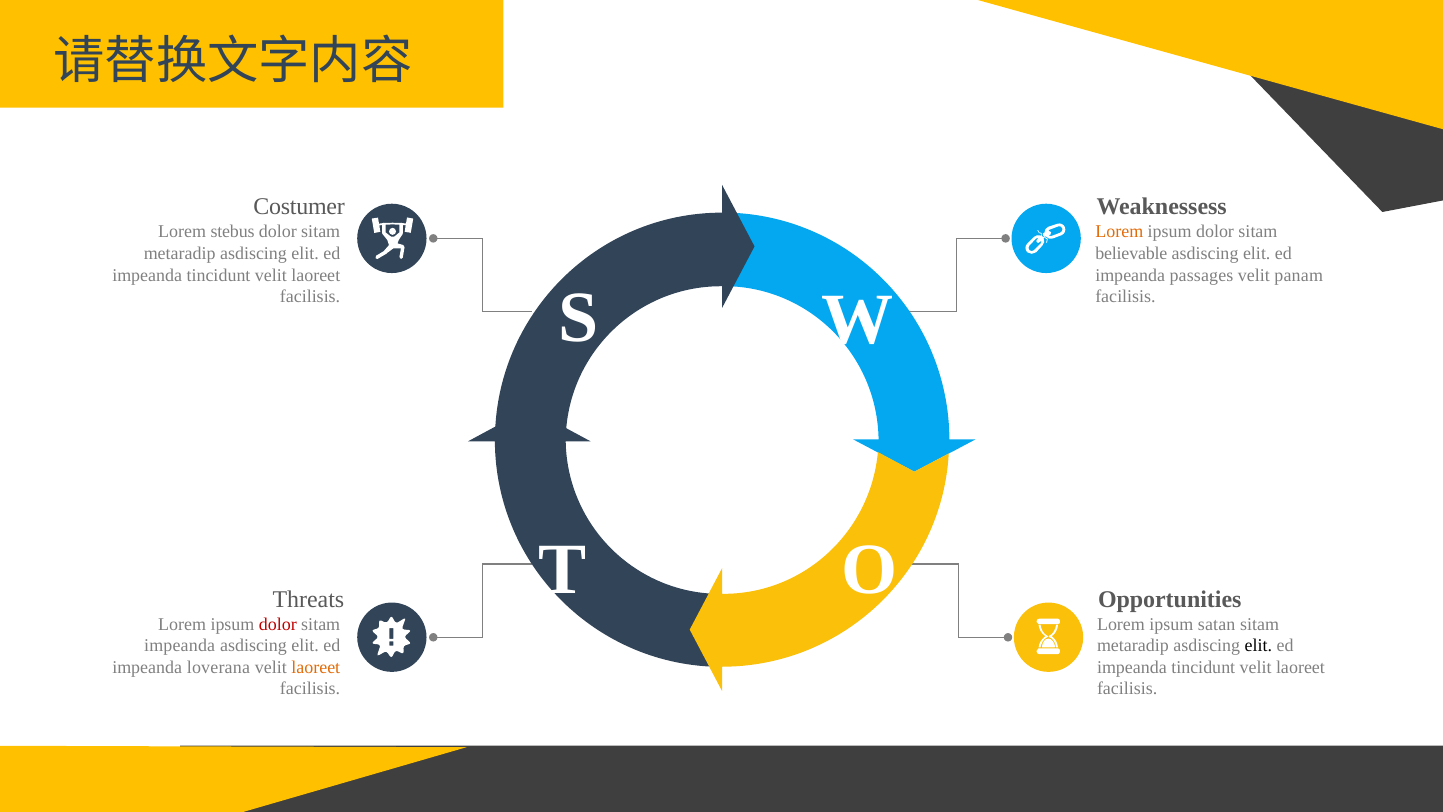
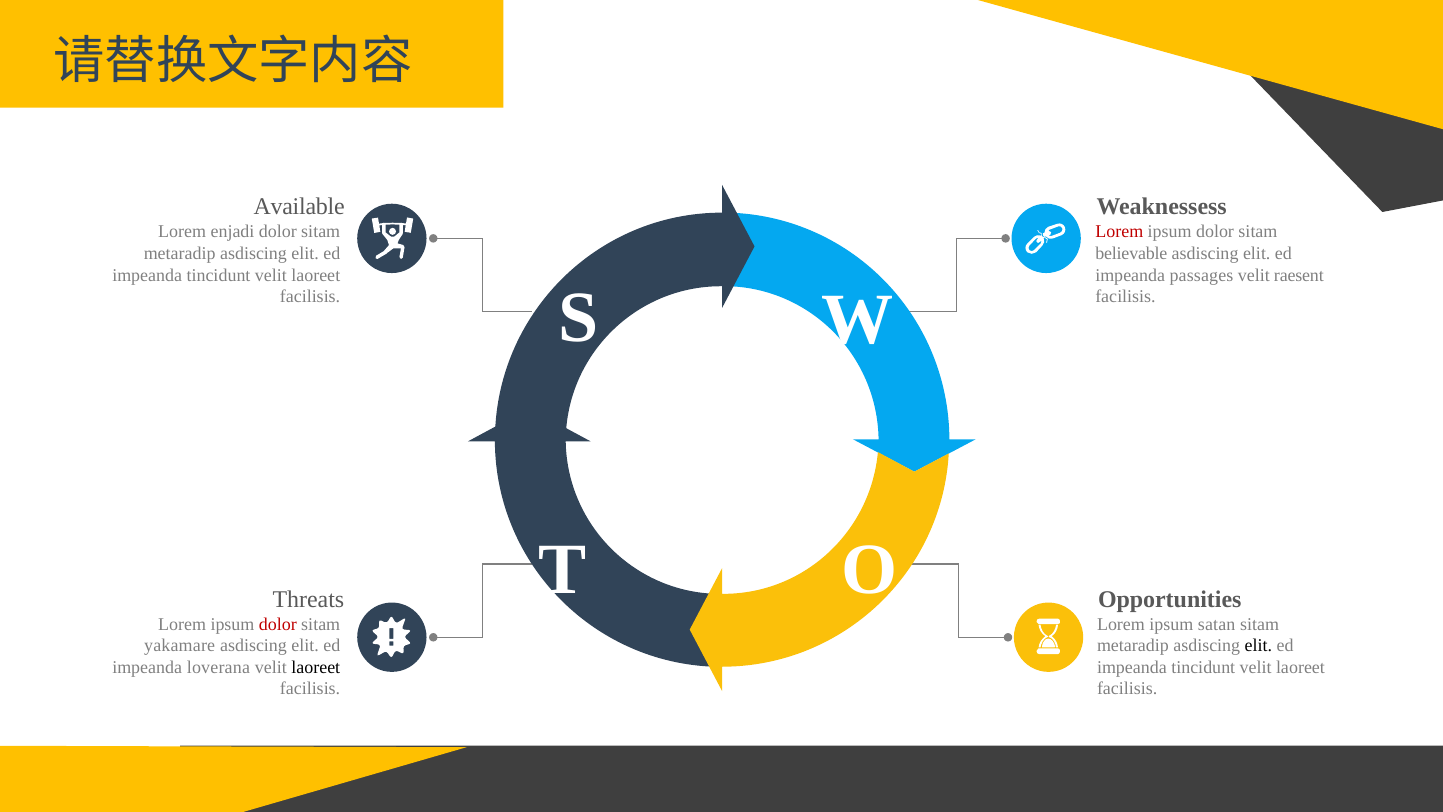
Costumer: Costumer -> Available
stebus: stebus -> enjadi
Lorem at (1119, 232) colour: orange -> red
panam: panam -> raesent
impeanda at (180, 645): impeanda -> yakamare
laoreet at (316, 667) colour: orange -> black
